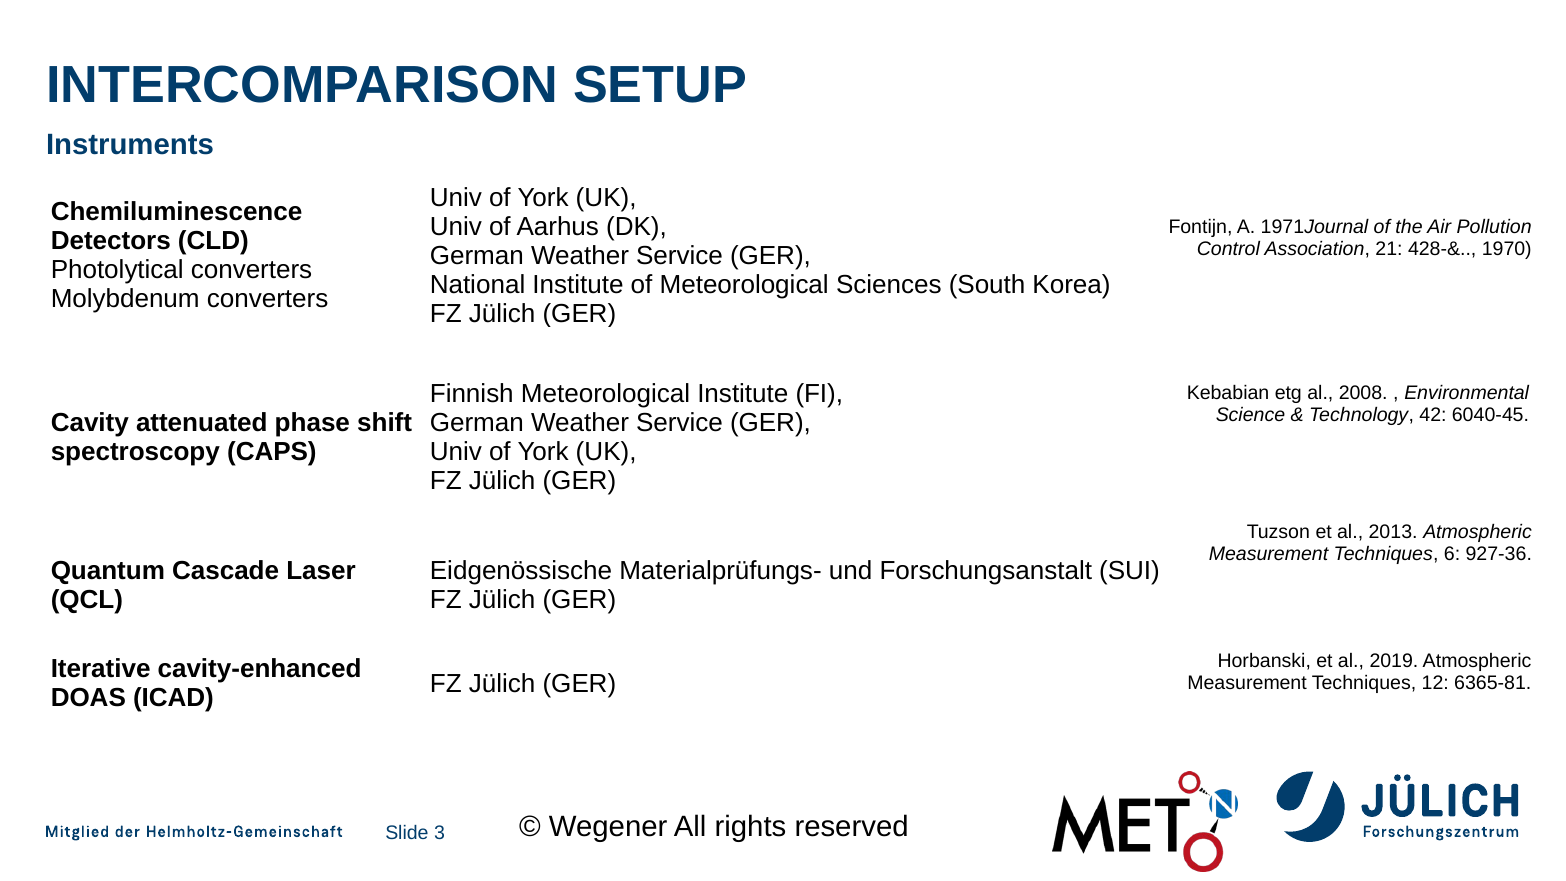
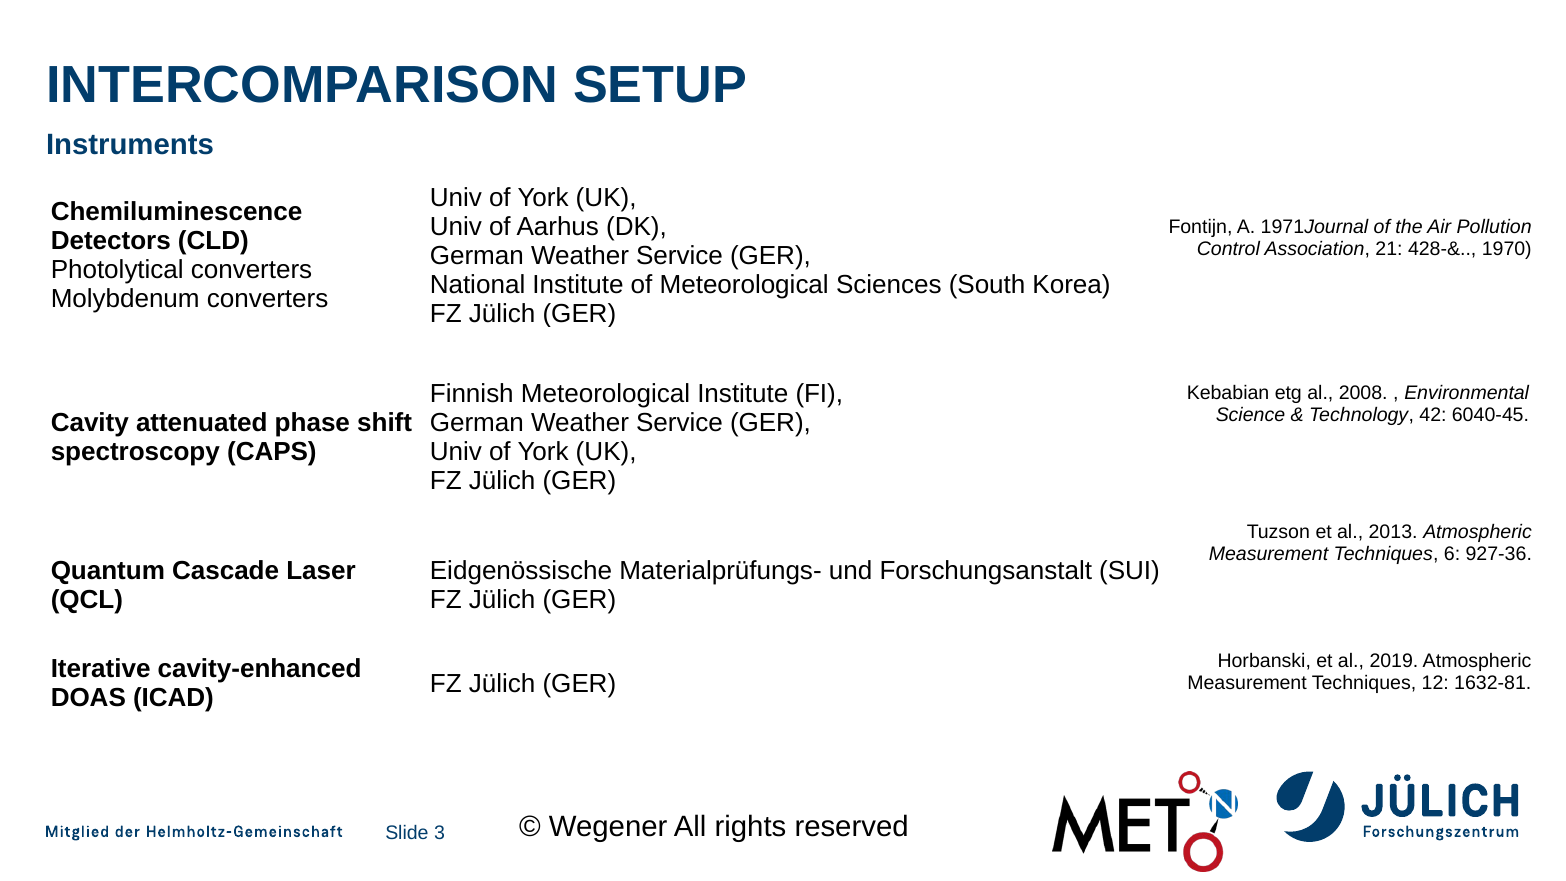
6365-81: 6365-81 -> 1632-81
